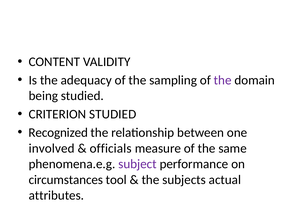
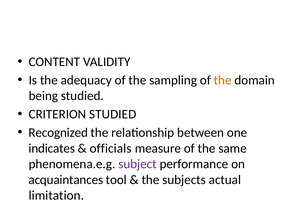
the at (223, 80) colour: purple -> orange
involved: involved -> indicates
circumstances: circumstances -> acquaintances
attributes: attributes -> limitation
